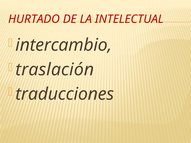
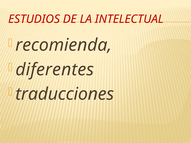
HURTADO: HURTADO -> ESTUDIOS
intercambio: intercambio -> recomienda
traslación: traslación -> diferentes
